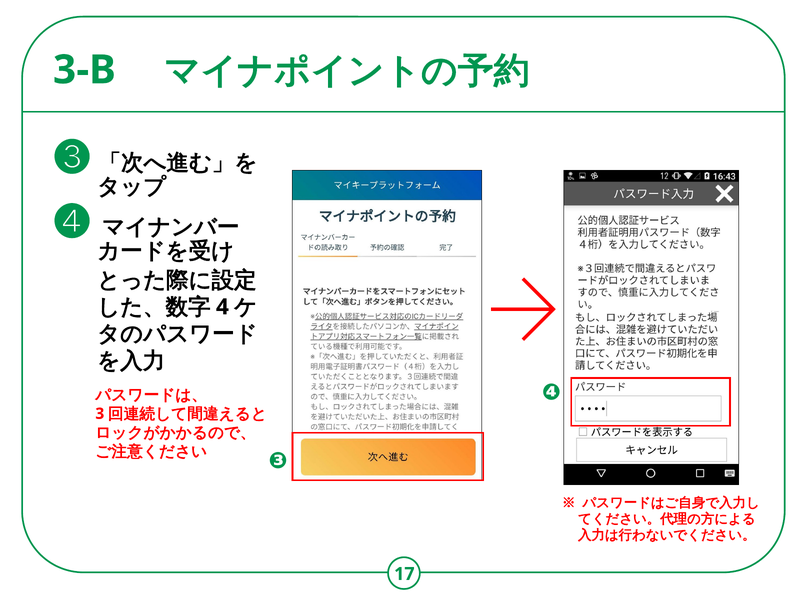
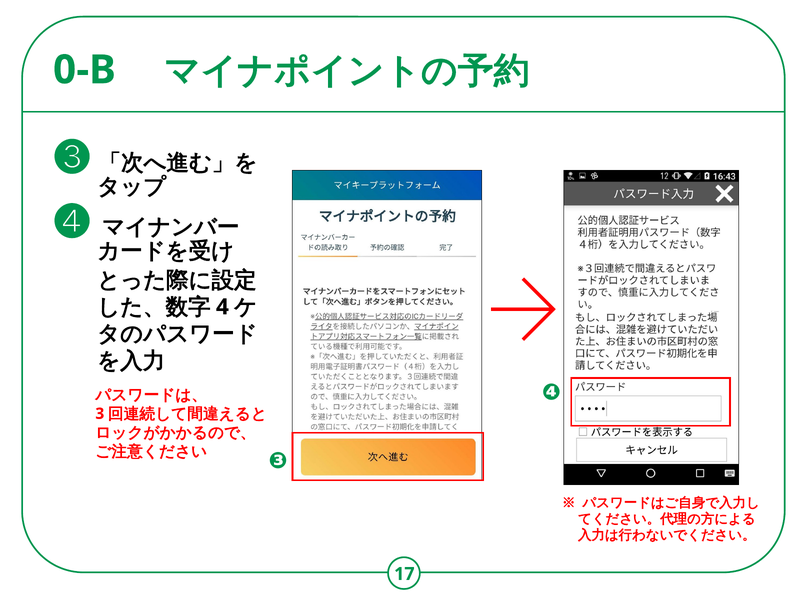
3-B: 3-B -> 0-B
